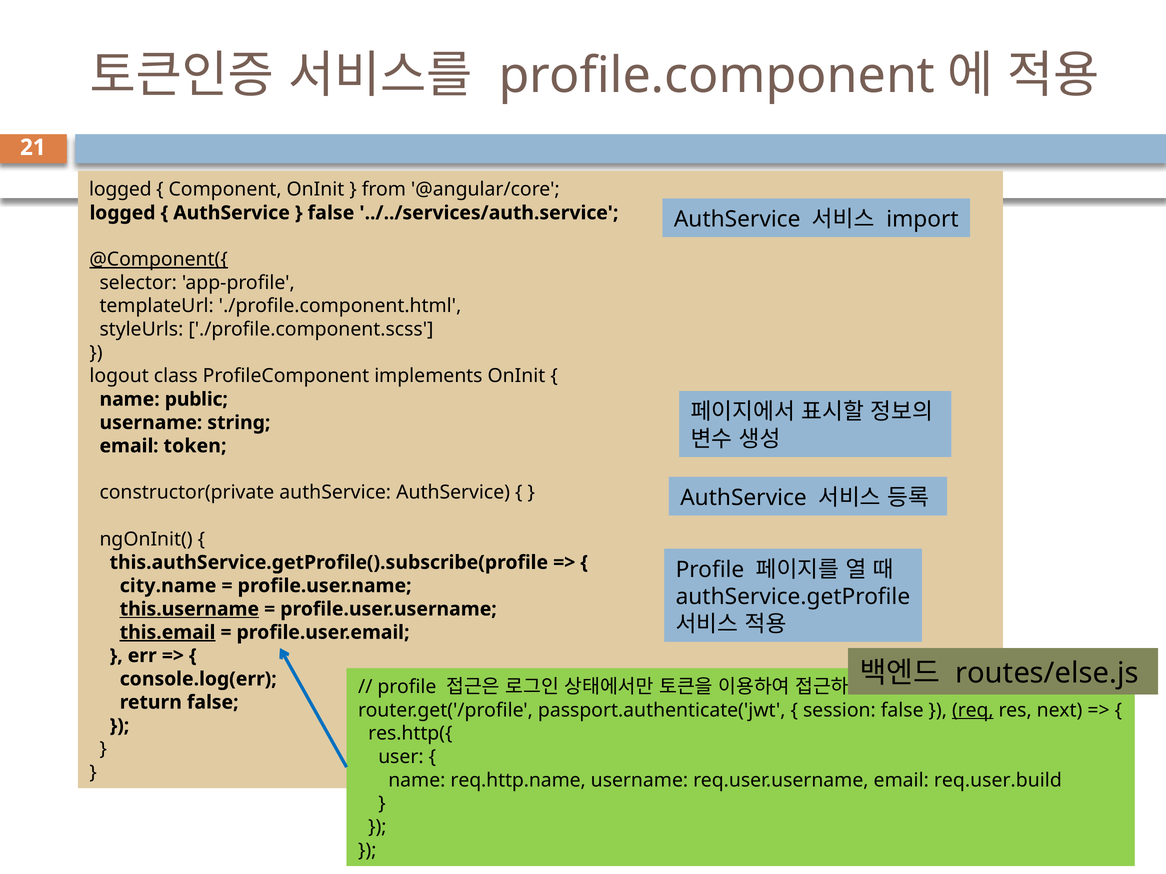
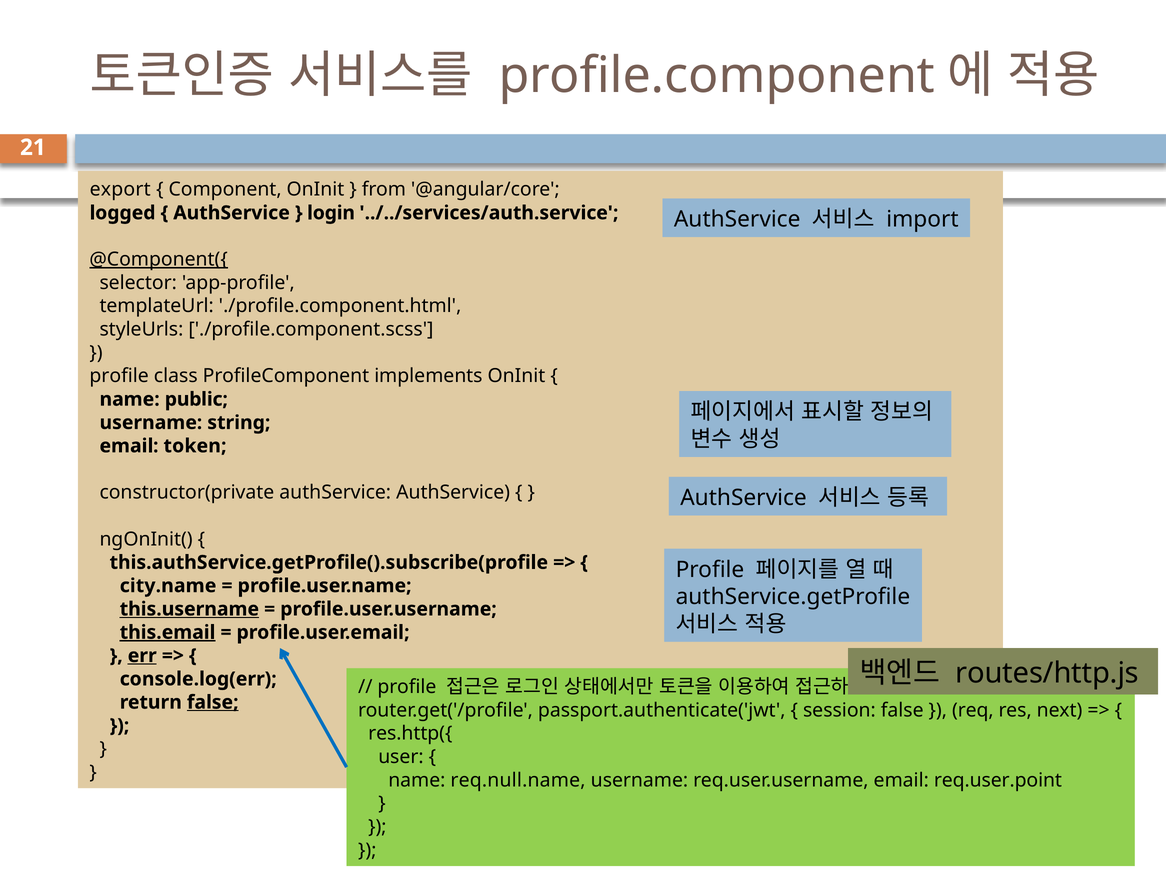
logged at (120, 190): logged -> export
false at (331, 213): false -> login
logout at (119, 376): logout -> profile
err underline: none -> present
routes/else.js: routes/else.js -> routes/http.js
false at (213, 703) underline: none -> present
req underline: present -> none
req.http.name: req.http.name -> req.null.name
req.user.build: req.user.build -> req.user.point
